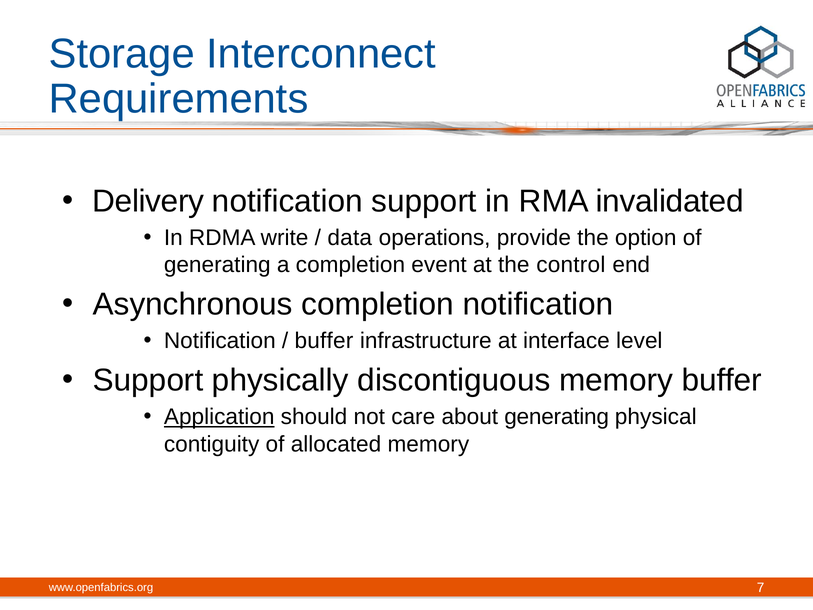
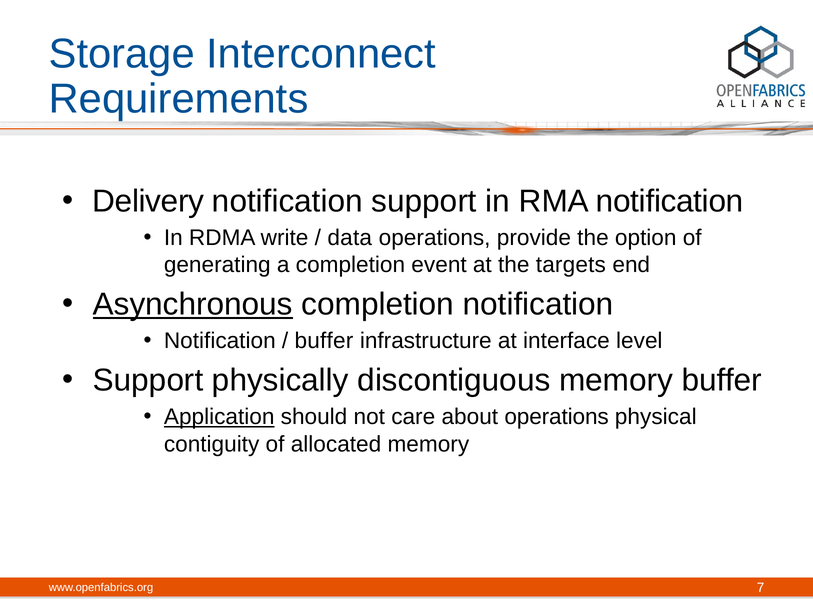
RMA invalidated: invalidated -> notification
control: control -> targets
Asynchronous underline: none -> present
about generating: generating -> operations
